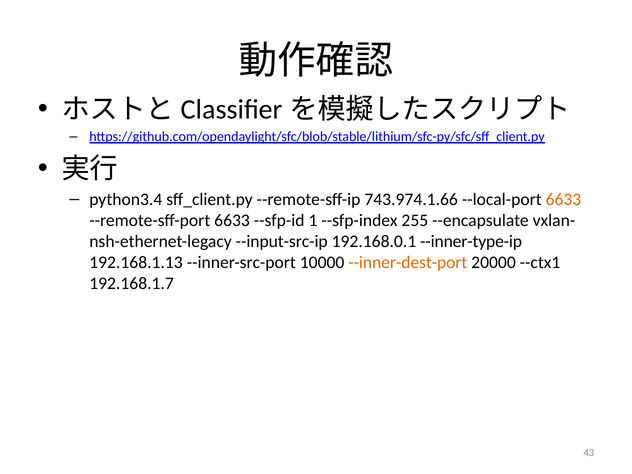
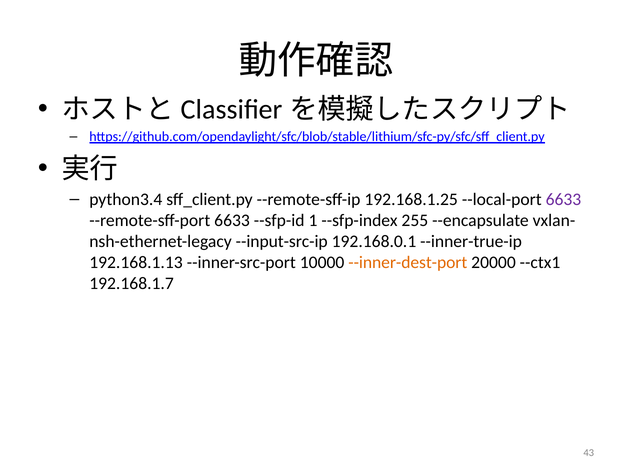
743.974.1.66: 743.974.1.66 -> 192.168.1.25
6633 at (563, 199) colour: orange -> purple
--inner-type-ip: --inner-type-ip -> --inner-true-ip
